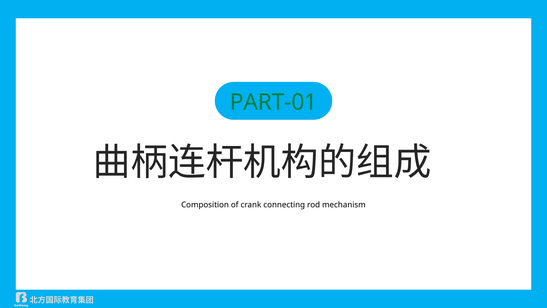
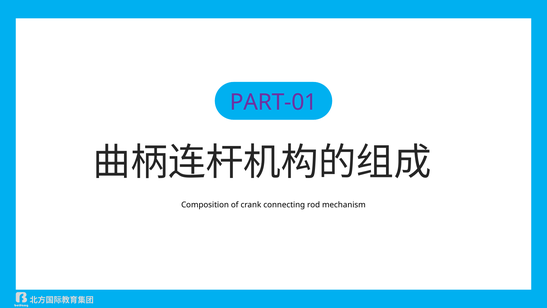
PART-01 colour: green -> purple
